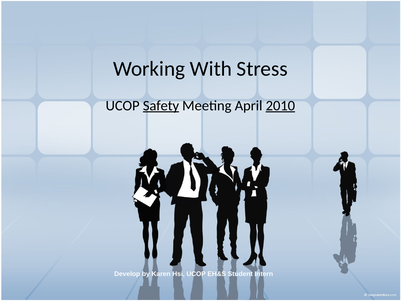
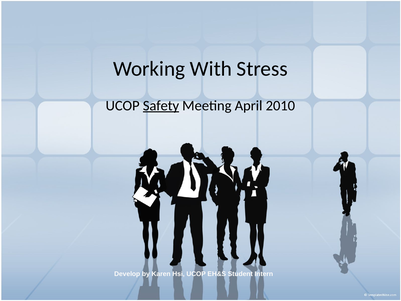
2010 underline: present -> none
